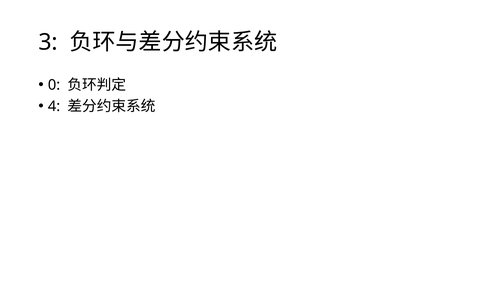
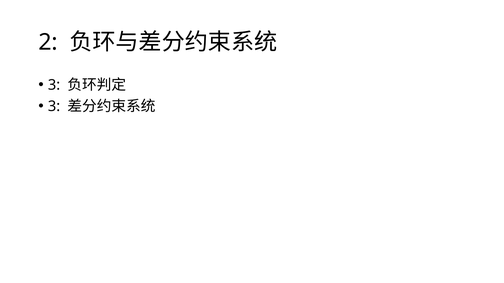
3: 3 -> 2
0 at (54, 85): 0 -> 3
4 at (54, 106): 4 -> 3
